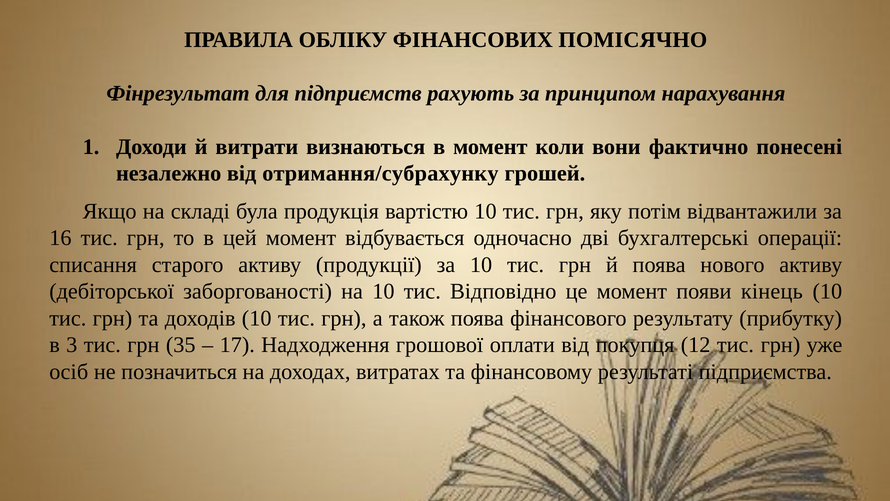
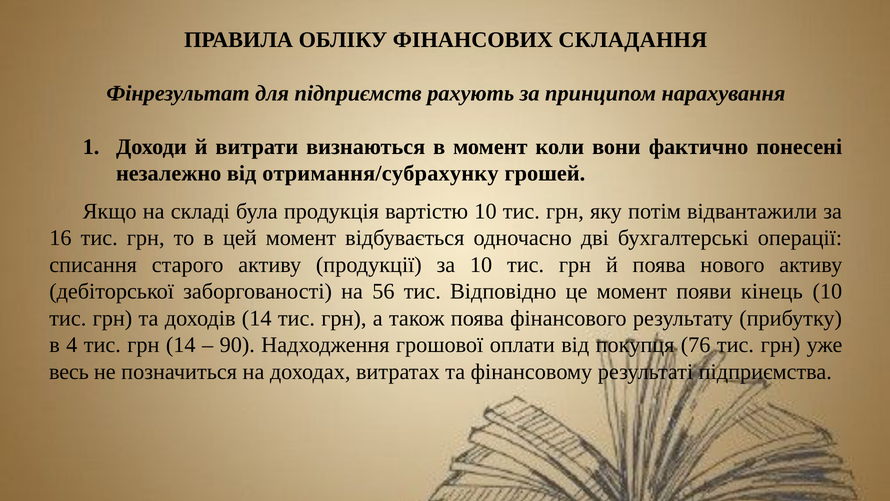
ПОМІСЯЧНО: ПОМІСЯЧНО -> СКЛАДАННЯ
на 10: 10 -> 56
доходів 10: 10 -> 14
3: 3 -> 4
грн 35: 35 -> 14
17: 17 -> 90
12: 12 -> 76
осіб: осіб -> весь
